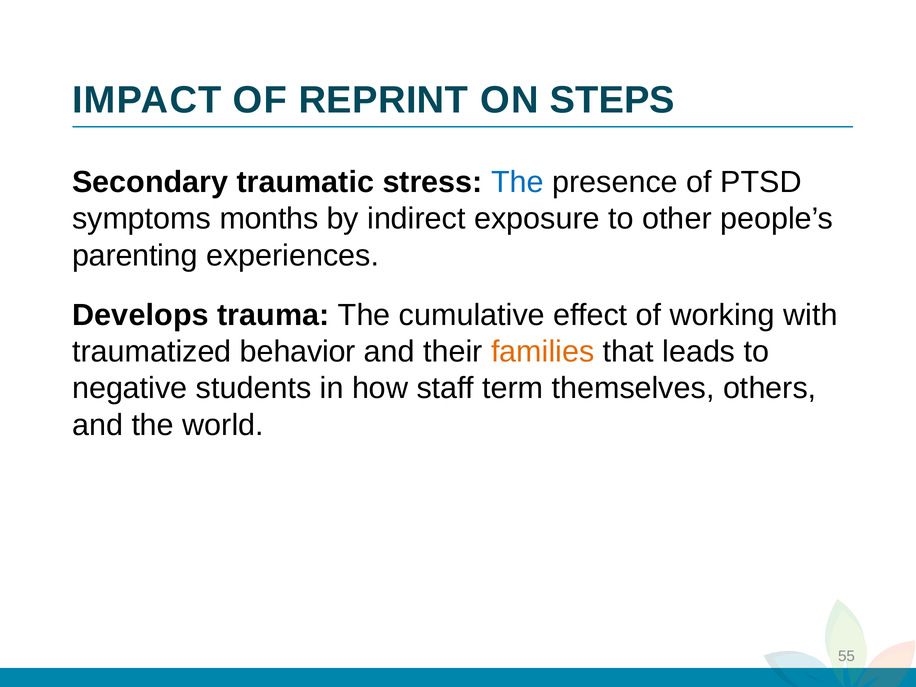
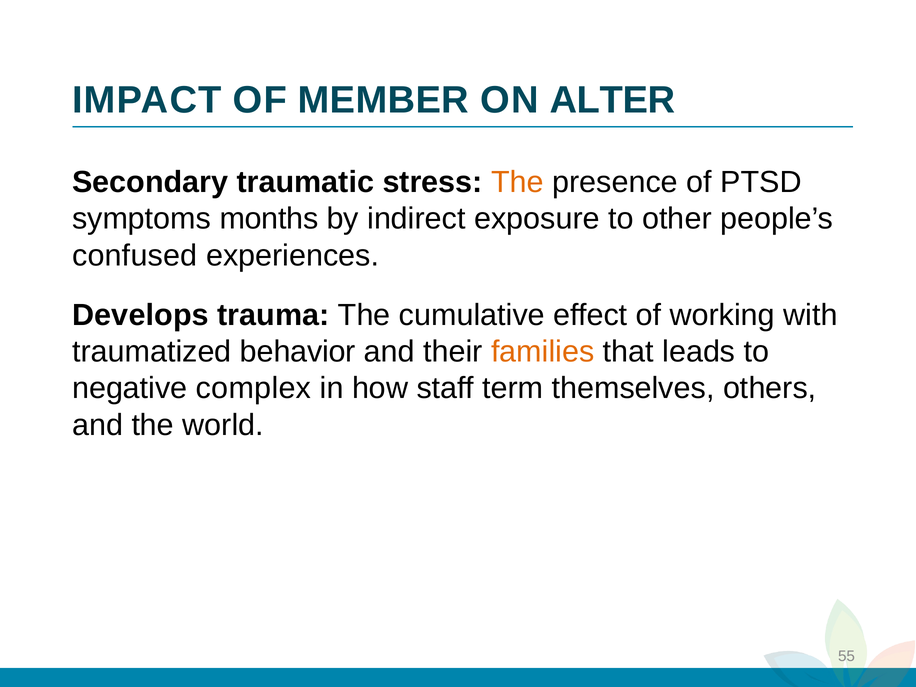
REPRINT: REPRINT -> MEMBER
STEPS: STEPS -> ALTER
The at (517, 182) colour: blue -> orange
parenting: parenting -> confused
students: students -> complex
